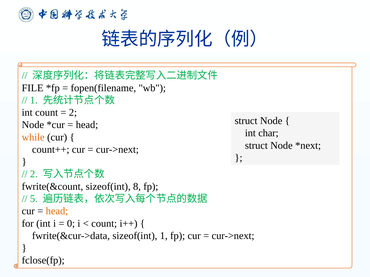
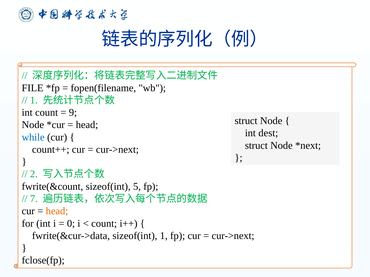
2 at (73, 113): 2 -> 9
char: char -> dest
while colour: orange -> blue
8: 8 -> 5
5: 5 -> 7
